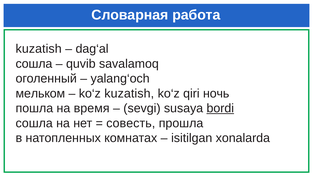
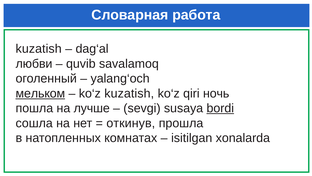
сошла at (34, 64): сошла -> любви
мельком underline: none -> present
время: время -> лучше
совесть: совесть -> откинув
